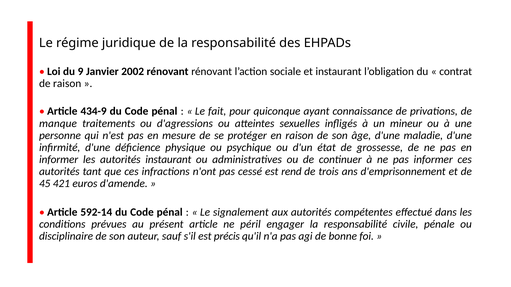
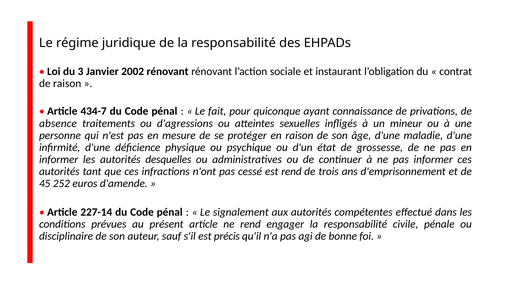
9: 9 -> 3
434-9: 434-9 -> 434-7
manque: manque -> absence
autorités instaurant: instaurant -> desquelles
421: 421 -> 252
592-14: 592-14 -> 227-14
ne péril: péril -> rend
